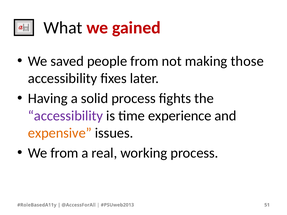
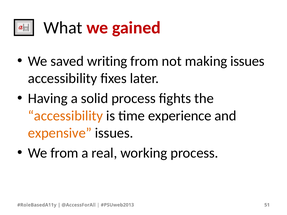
people: people -> writing
making those: those -> issues
accessibility at (65, 116) colour: purple -> orange
